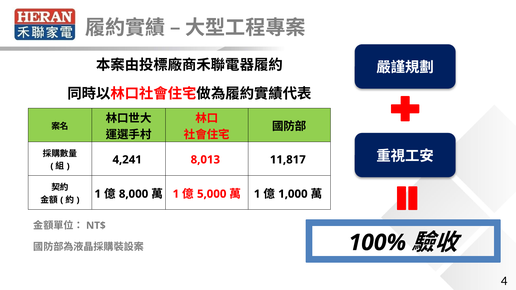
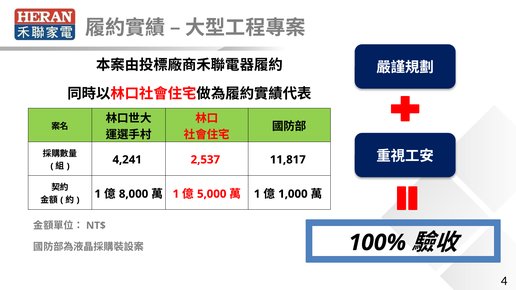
8,013: 8,013 -> 2,537
